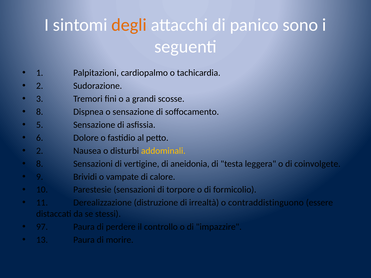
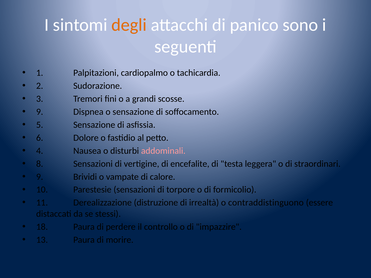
8 at (40, 112): 8 -> 9
2 at (40, 151): 2 -> 4
addominali colour: yellow -> pink
aneidonia: aneidonia -> encefalite
coinvolgete: coinvolgete -> straordinari
97: 97 -> 18
